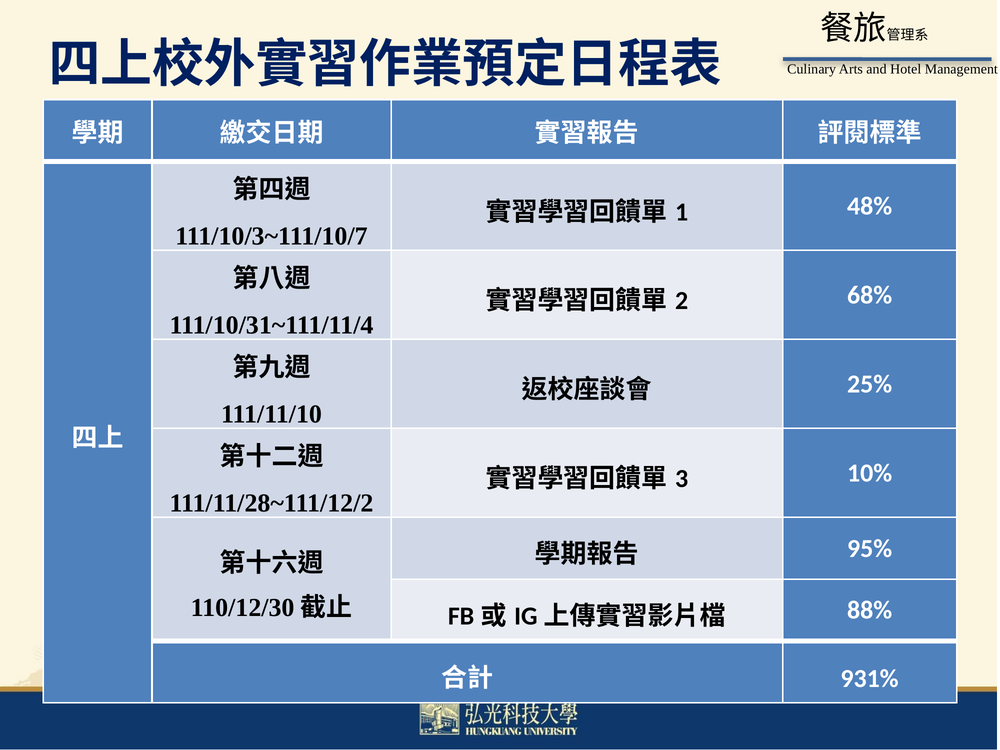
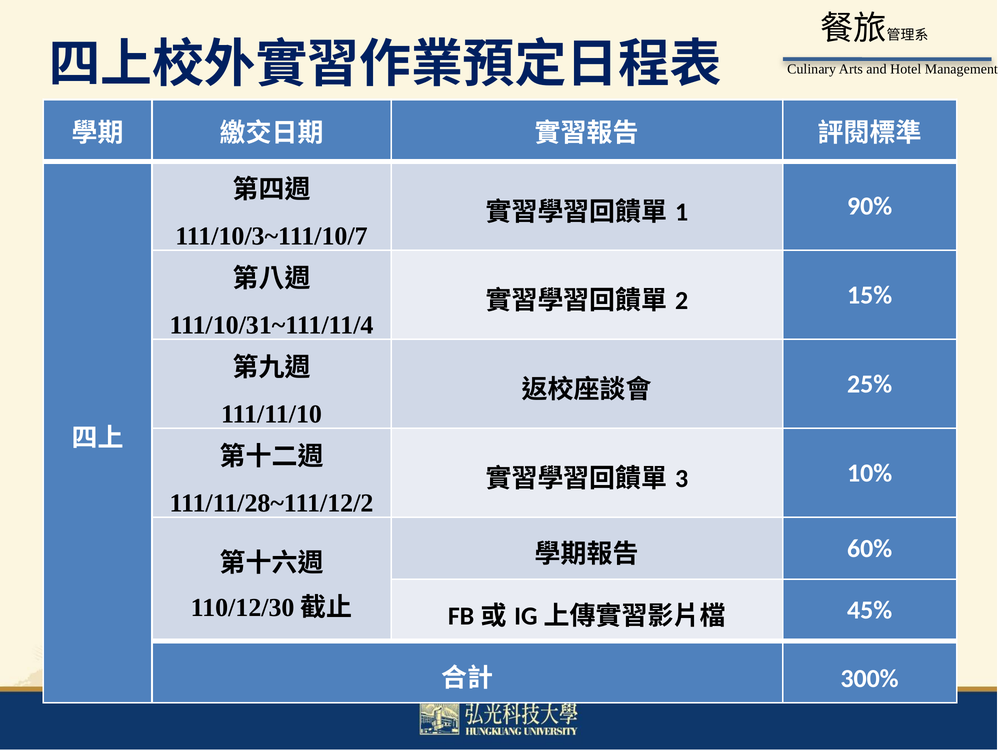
48%: 48% -> 90%
68%: 68% -> 15%
95%: 95% -> 60%
88%: 88% -> 45%
931%: 931% -> 300%
